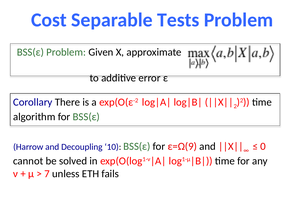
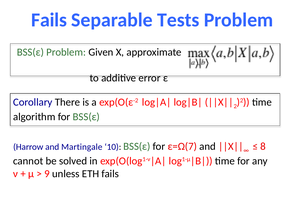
Cost at (49, 20): Cost -> Fails
Decoupling: Decoupling -> Martingale
ε=Ω(9: ε=Ω(9 -> ε=Ω(7
0: 0 -> 8
7: 7 -> 9
